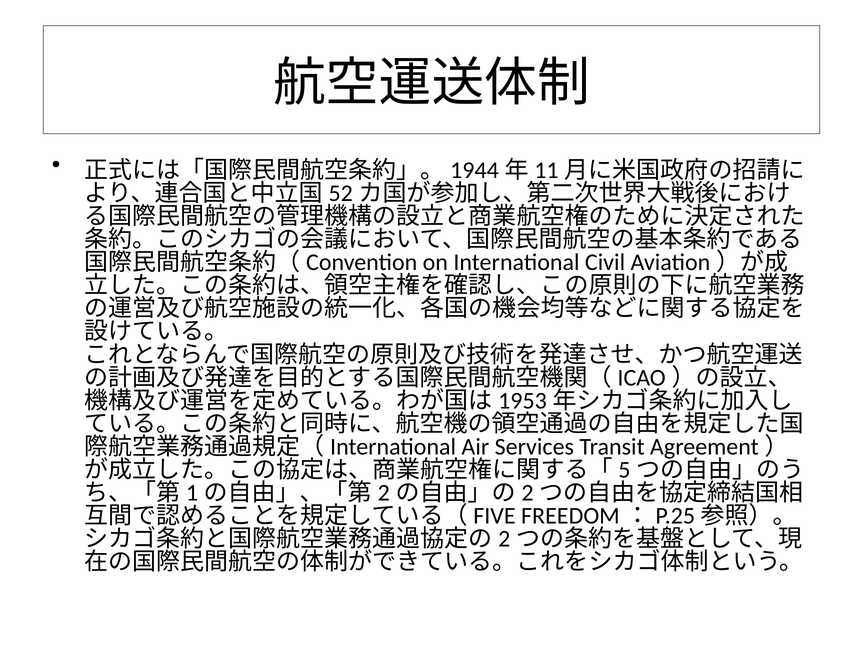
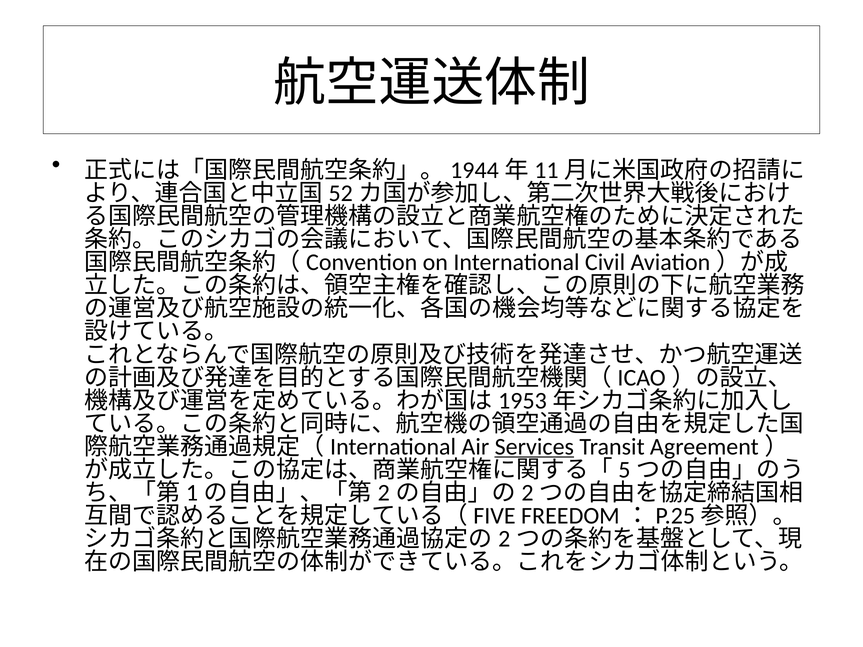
Services underline: none -> present
